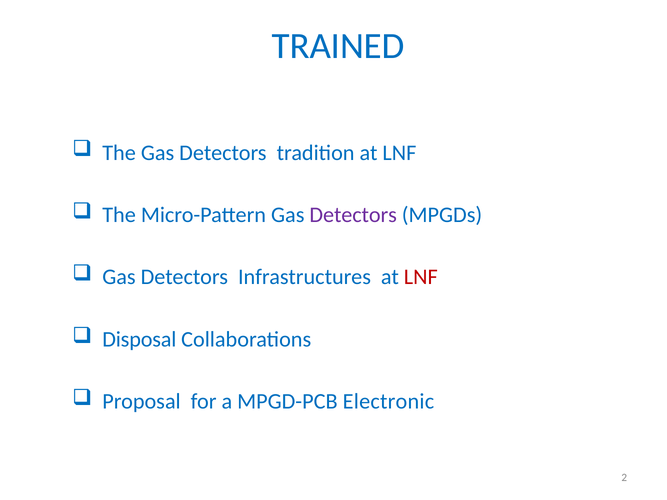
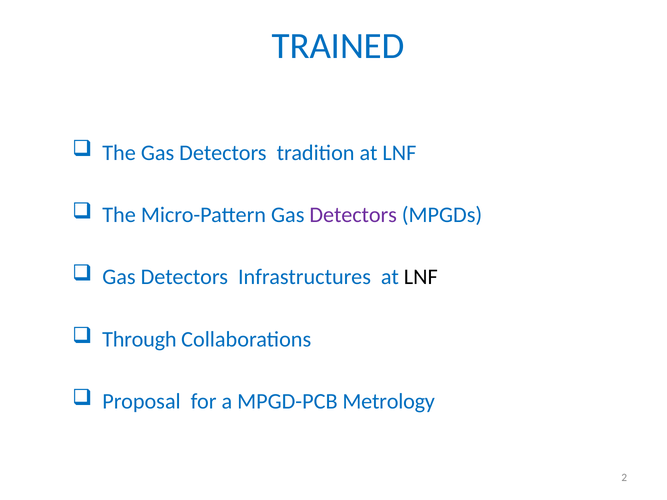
LNF at (421, 277) colour: red -> black
Disposal: Disposal -> Through
Electronic: Electronic -> Metrology
